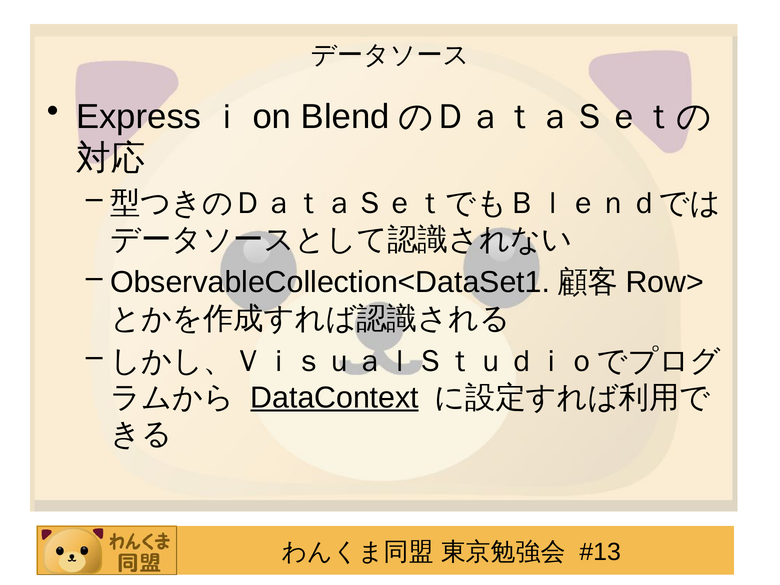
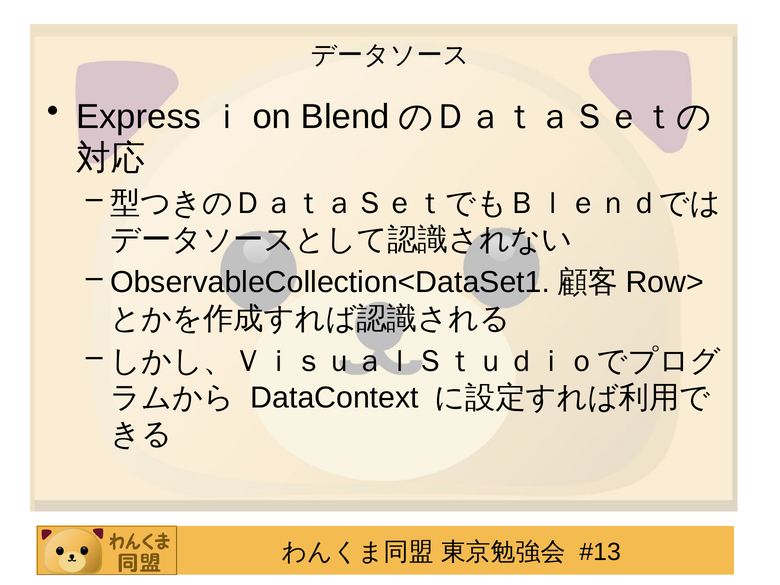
DataContext underline: present -> none
